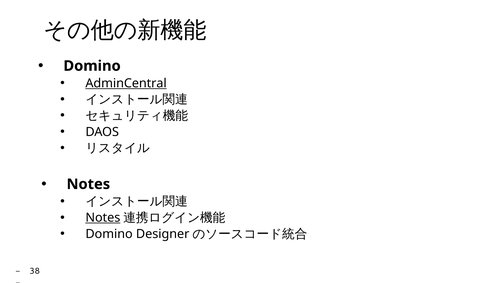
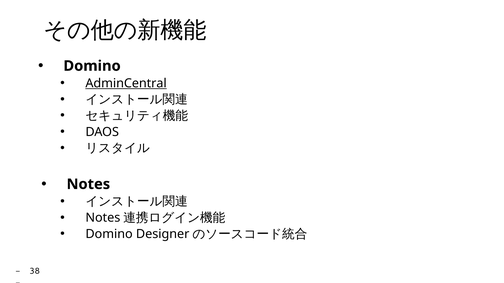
Notes at (103, 218) underline: present -> none
